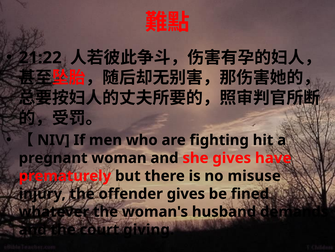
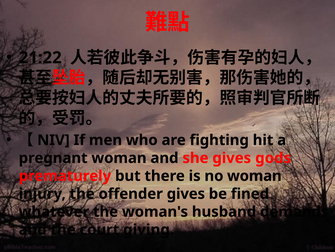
have: have -> gods
no misuse: misuse -> woman
